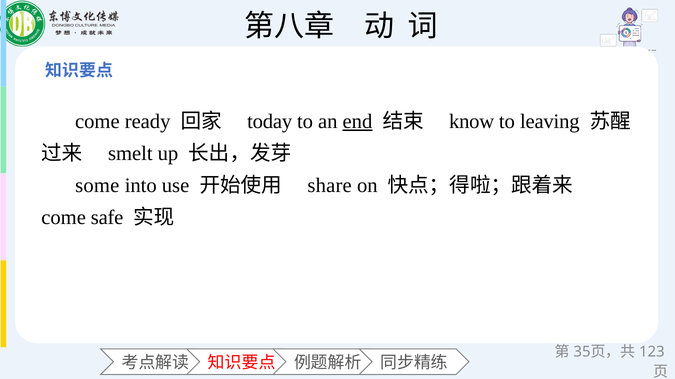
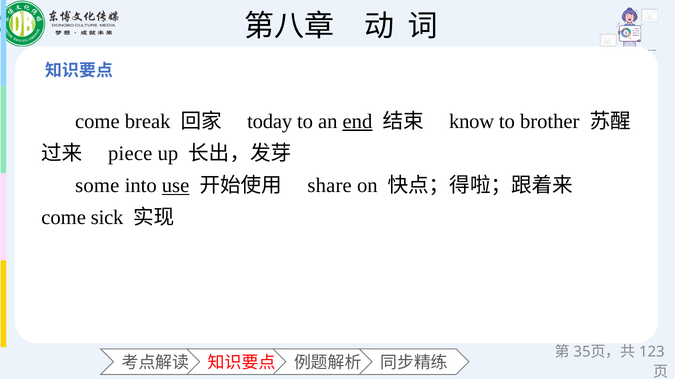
ready: ready -> break
leaving: leaving -> brother
smelt: smelt -> piece
use underline: none -> present
safe: safe -> sick
